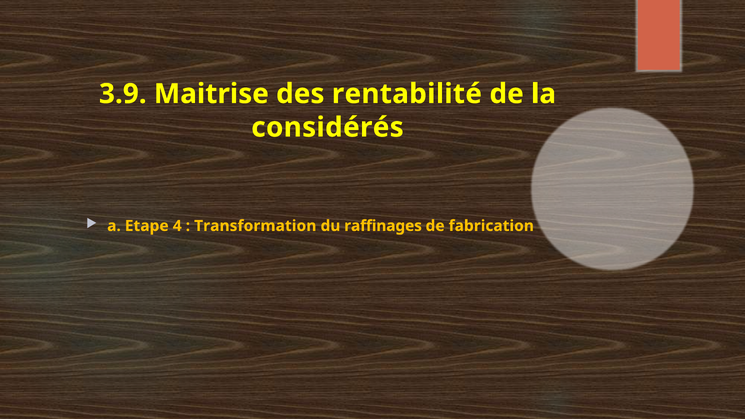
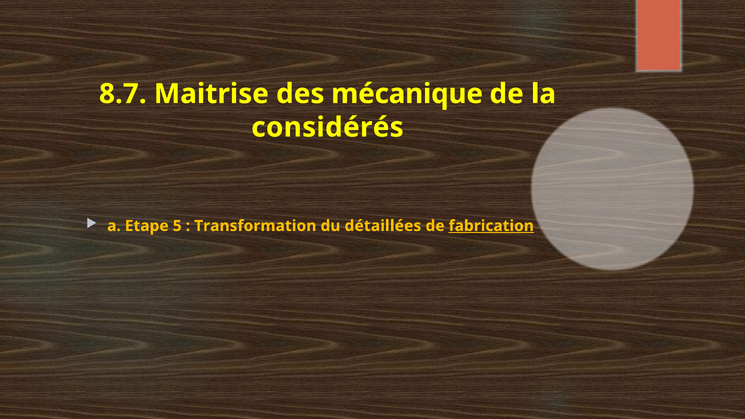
3.9: 3.9 -> 8.7
rentabilité: rentabilité -> mécanique
4: 4 -> 5
raffinages: raffinages -> détaillées
fabrication underline: none -> present
